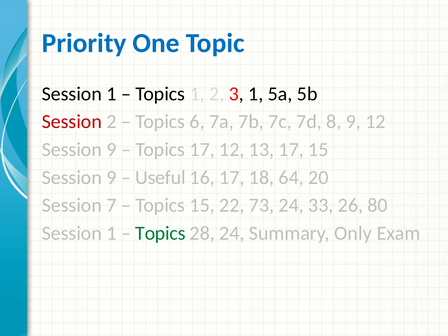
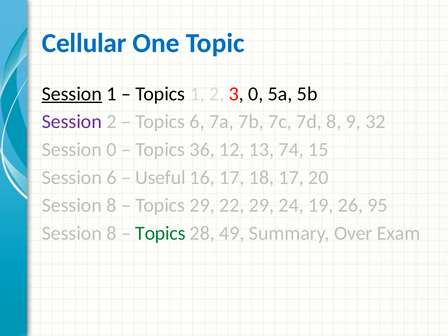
Priority: Priority -> Cellular
Session at (72, 94) underline: none -> present
3 1: 1 -> 0
Session at (72, 122) colour: red -> purple
9 12: 12 -> 32
9 at (112, 150): 9 -> 0
Topics 17: 17 -> 36
13 17: 17 -> 74
9 at (112, 178): 9 -> 6
18 64: 64 -> 17
7 at (112, 205): 7 -> 8
Topics 15: 15 -> 29
22 73: 73 -> 29
33: 33 -> 19
80: 80 -> 95
1 at (112, 233): 1 -> 8
28 24: 24 -> 49
Only: Only -> Over
